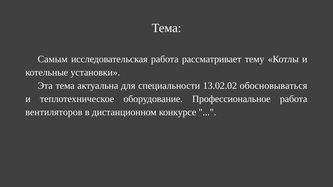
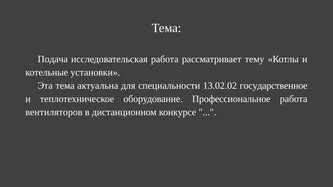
Самым: Самым -> Подача
обосновываться: обосновываться -> государственное
